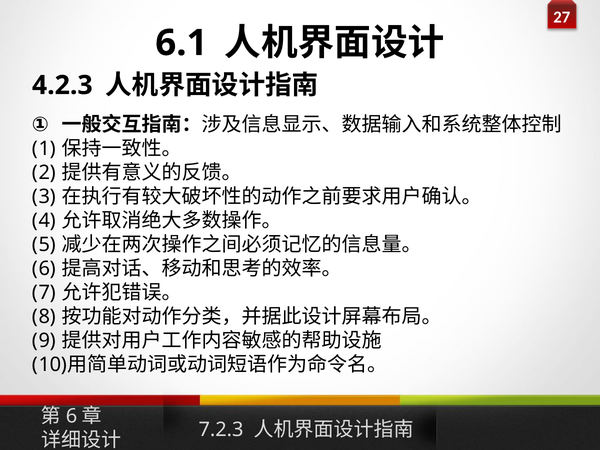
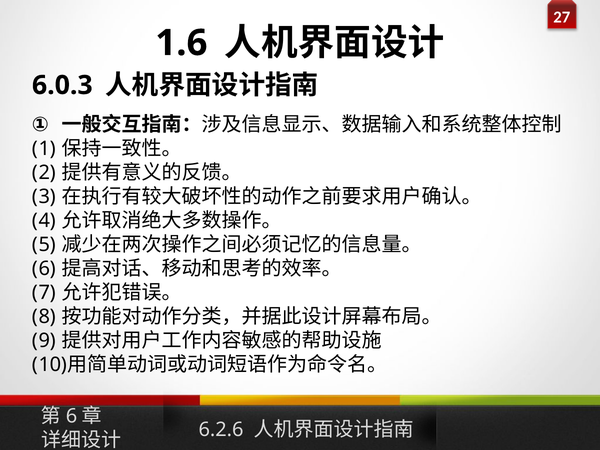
6.1: 6.1 -> 1.6
4.2.3: 4.2.3 -> 6.0.3
7.2.3: 7.2.3 -> 6.2.6
